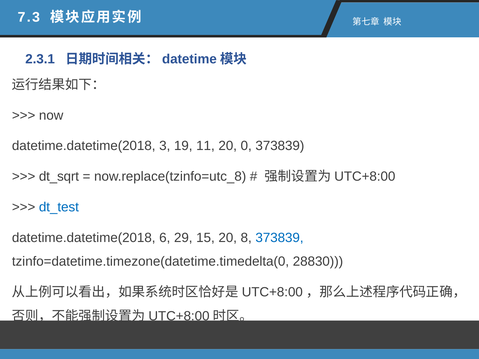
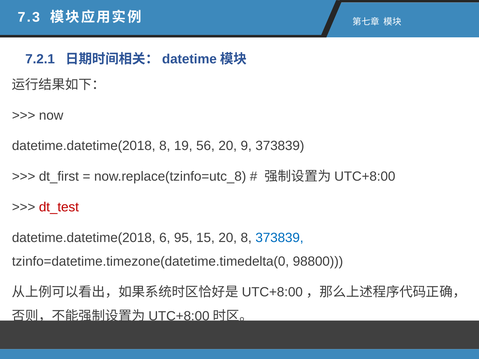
2.3.1: 2.3.1 -> 7.2.1
datetime.datetime(2018 3: 3 -> 8
11: 11 -> 56
0: 0 -> 9
dt_sqrt: dt_sqrt -> dt_first
dt_test colour: blue -> red
29: 29 -> 95
28830: 28830 -> 98800
